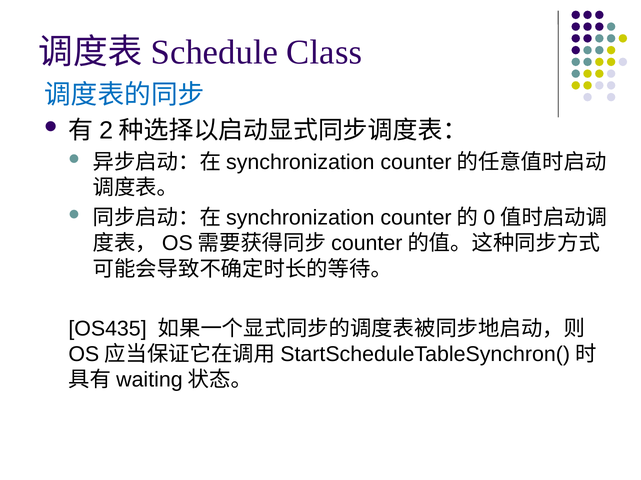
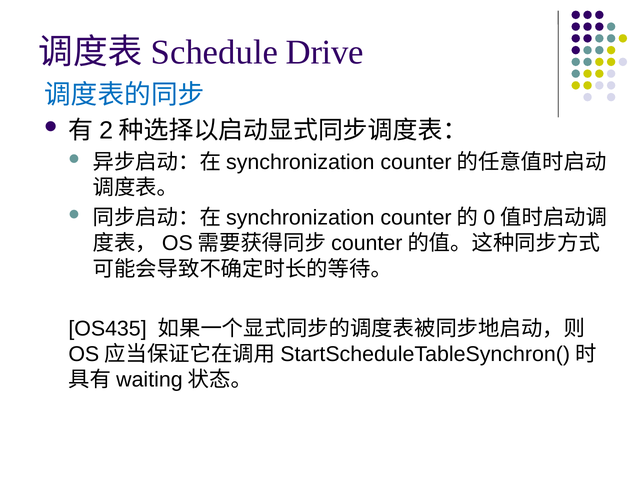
Class: Class -> Drive
